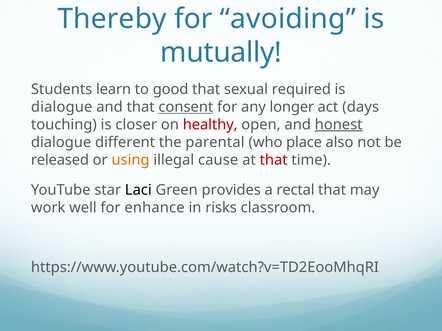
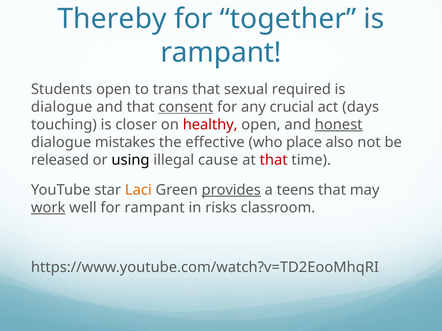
avoiding: avoiding -> together
mutually at (221, 53): mutually -> rampant
Students learn: learn -> open
good: good -> trans
longer: longer -> crucial
different: different -> mistakes
parental: parental -> effective
using colour: orange -> black
Laci colour: black -> orange
provides underline: none -> present
rectal: rectal -> teens
work underline: none -> present
for enhance: enhance -> rampant
